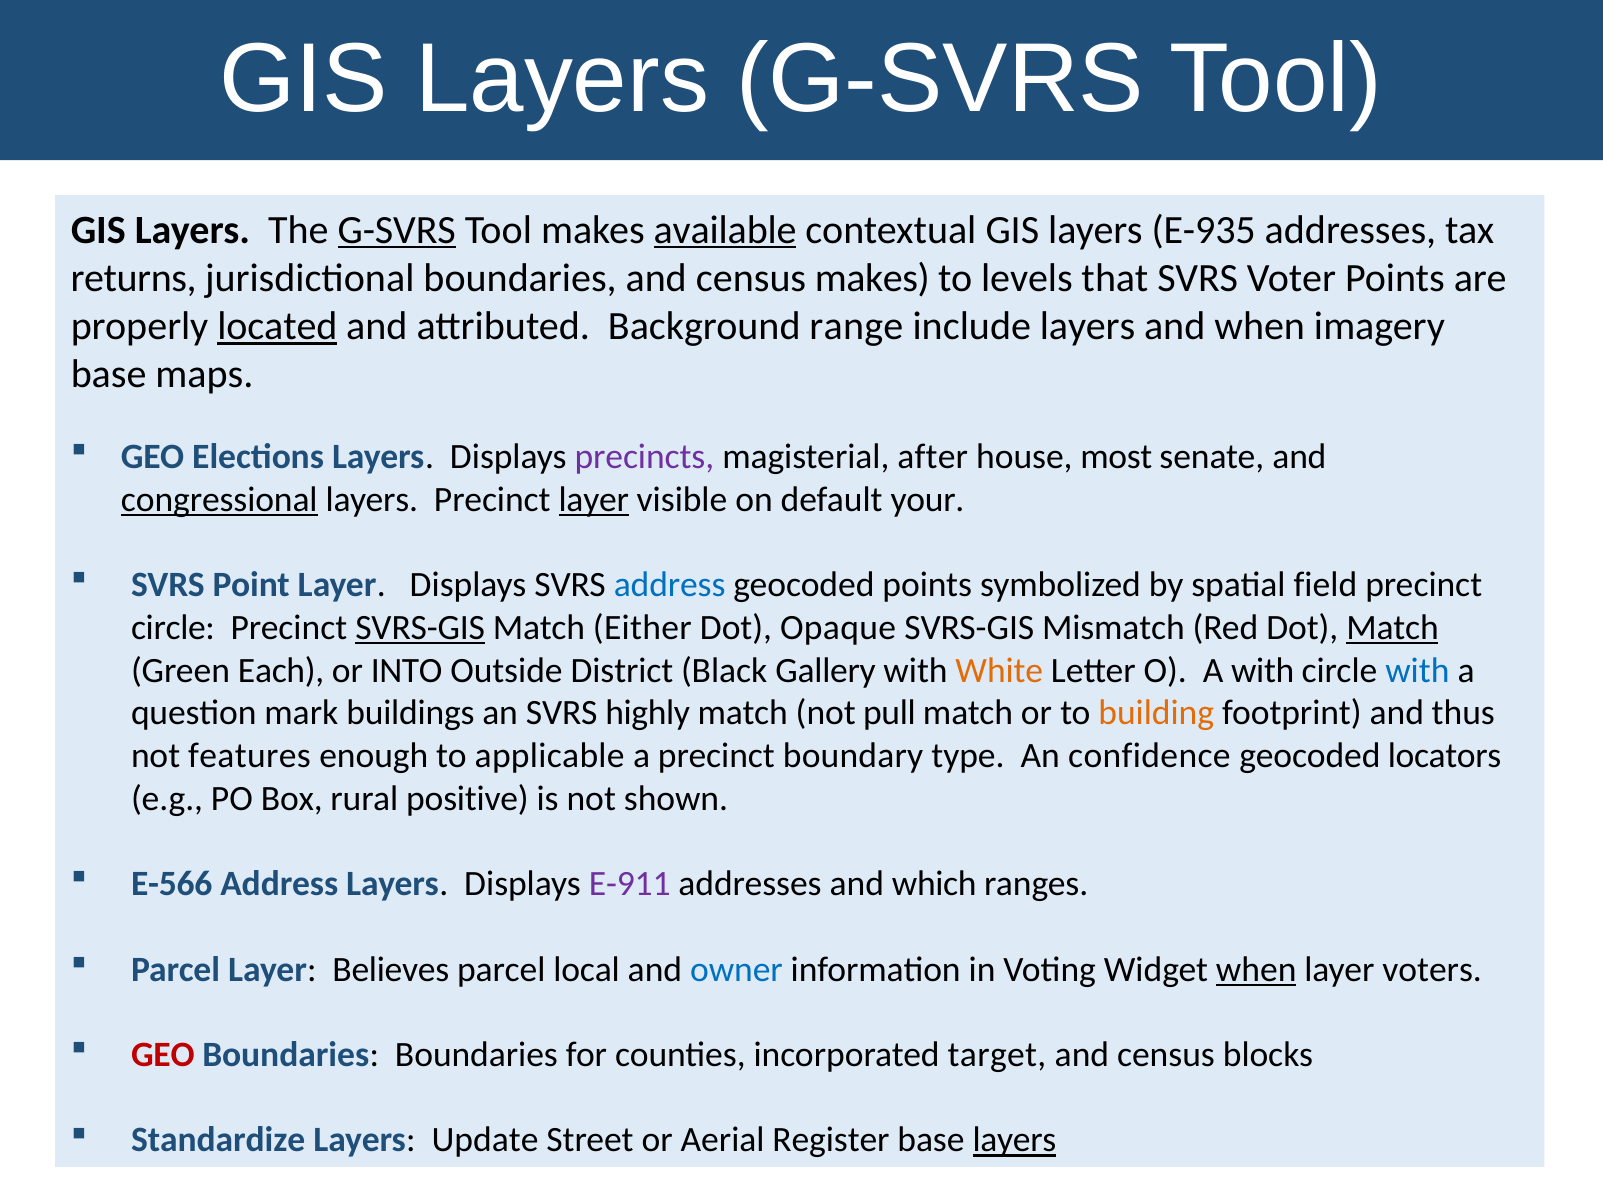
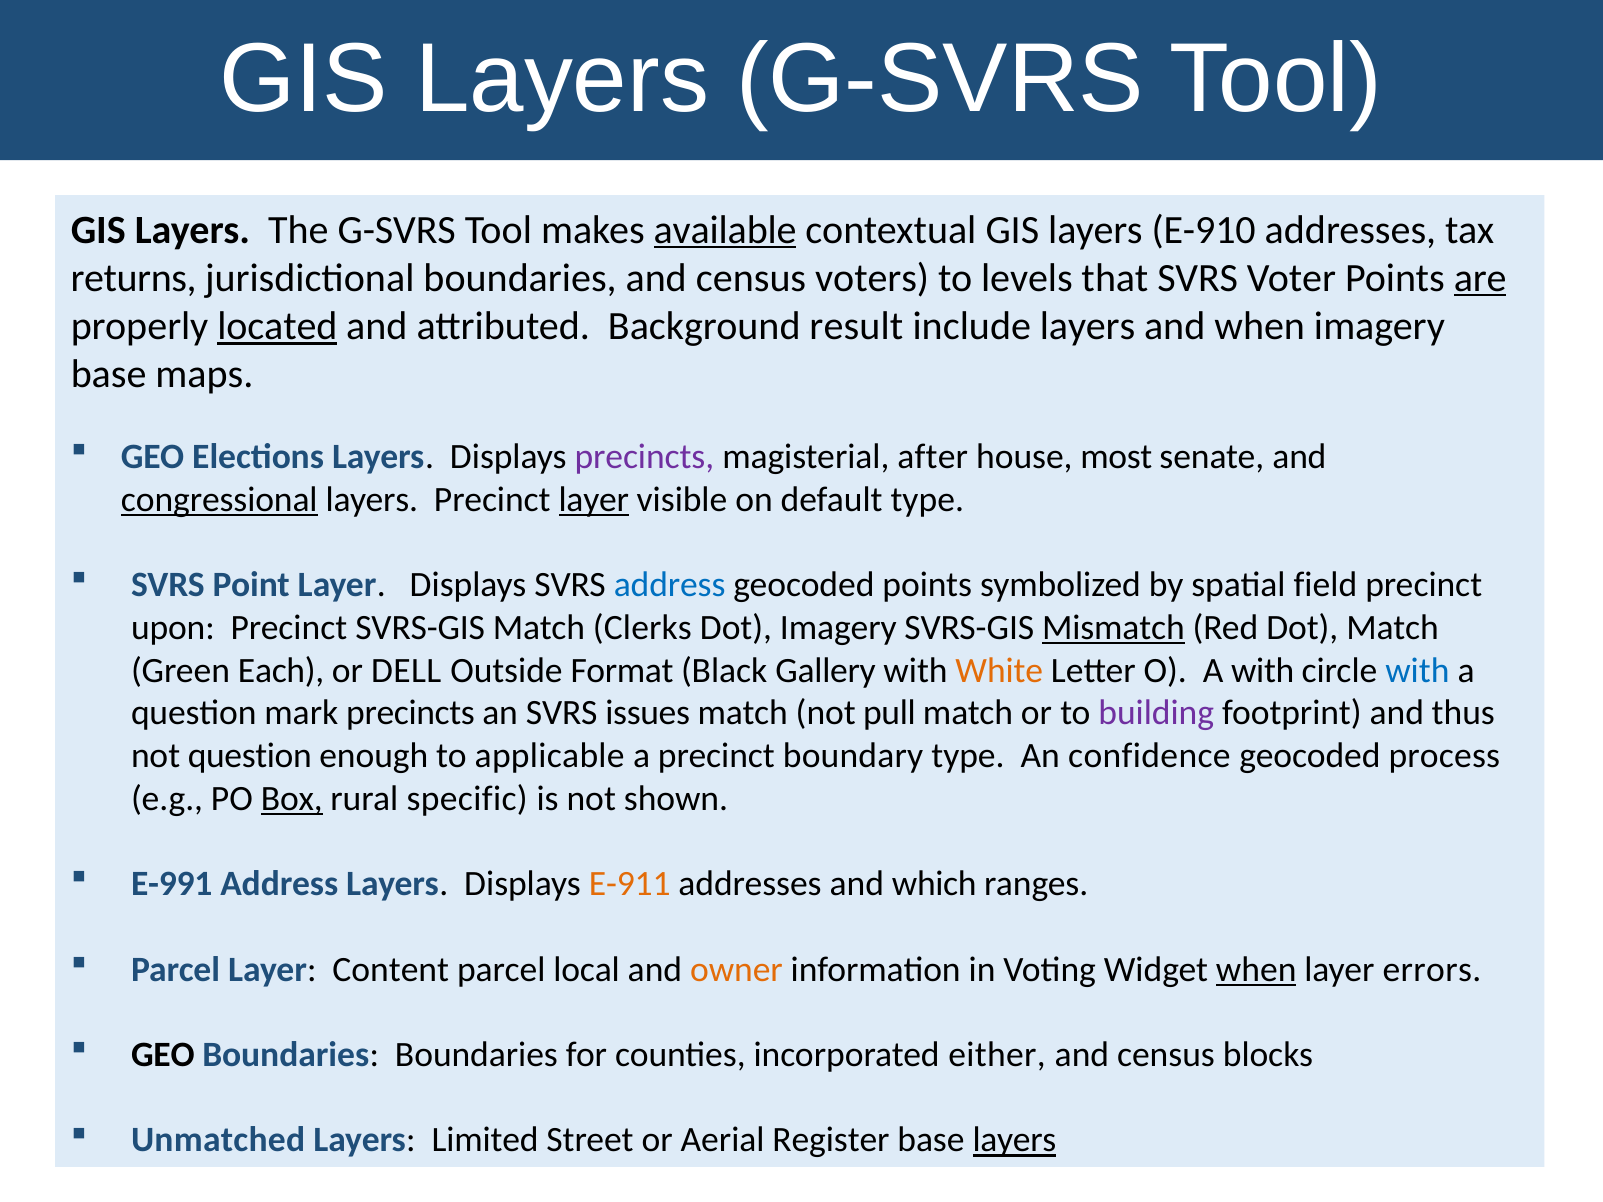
G-SVRS at (397, 230) underline: present -> none
E-935: E-935 -> E-910
census makes: makes -> voters
are underline: none -> present
range: range -> result
default your: your -> type
circle at (173, 628): circle -> upon
SVRS-GIS at (420, 628) underline: present -> none
Either: Either -> Clerks
Dot Opaque: Opaque -> Imagery
Mismatch underline: none -> present
Match at (1393, 628) underline: present -> none
INTO: INTO -> DELL
District: District -> Format
mark buildings: buildings -> precincts
highly: highly -> issues
building colour: orange -> purple
not features: features -> question
locators: locators -> process
Box underline: none -> present
positive: positive -> specific
E-566: E-566 -> E-991
E-911 colour: purple -> orange
Believes: Believes -> Content
owner colour: blue -> orange
voters: voters -> errors
GEO at (163, 1055) colour: red -> black
target: target -> either
Standardize: Standardize -> Unmatched
Update: Update -> Limited
